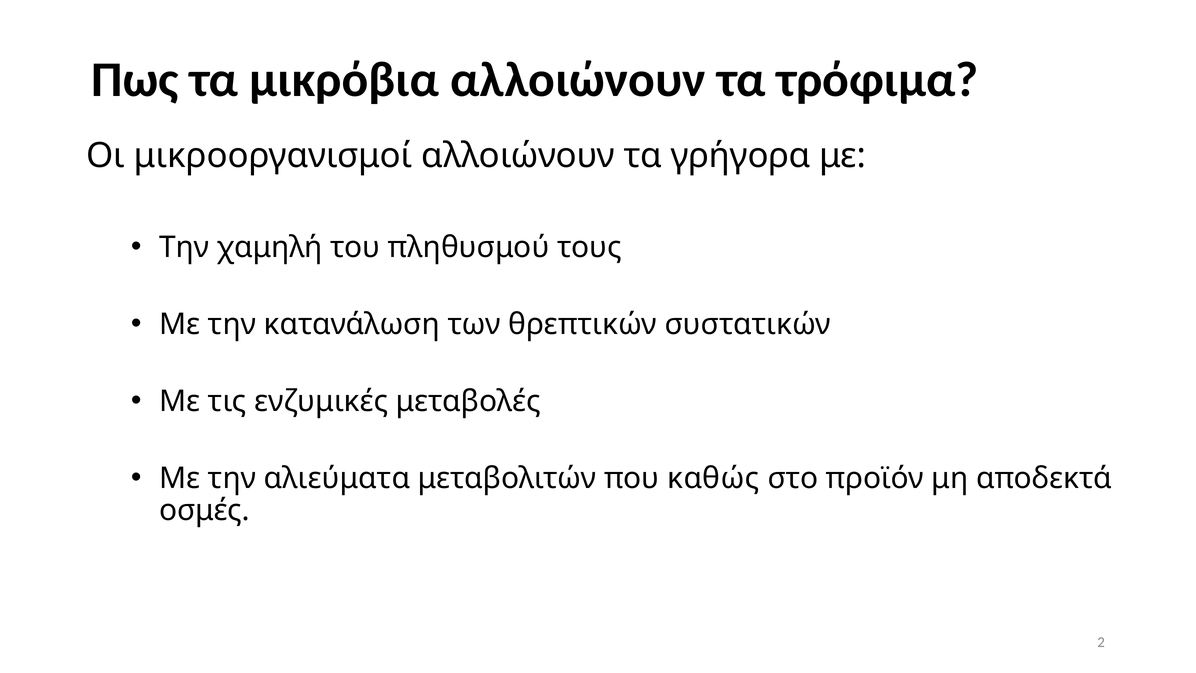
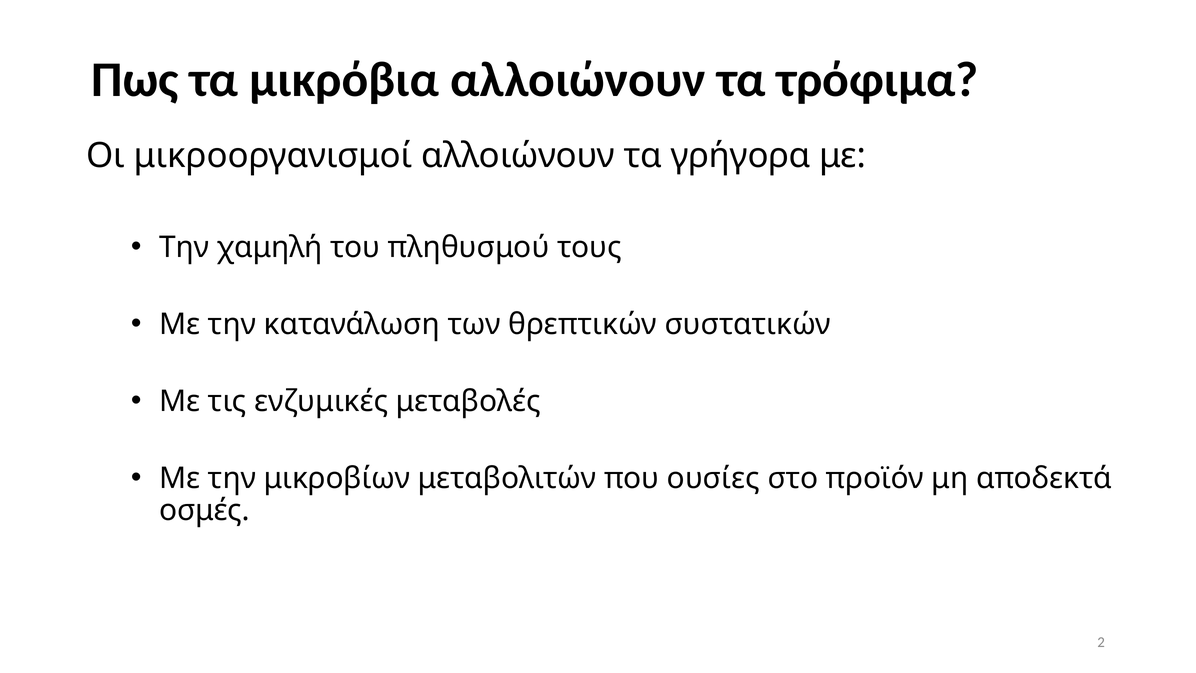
αλιεύματα: αλιεύματα -> μικροβίων
καθώς: καθώς -> ουσίες
